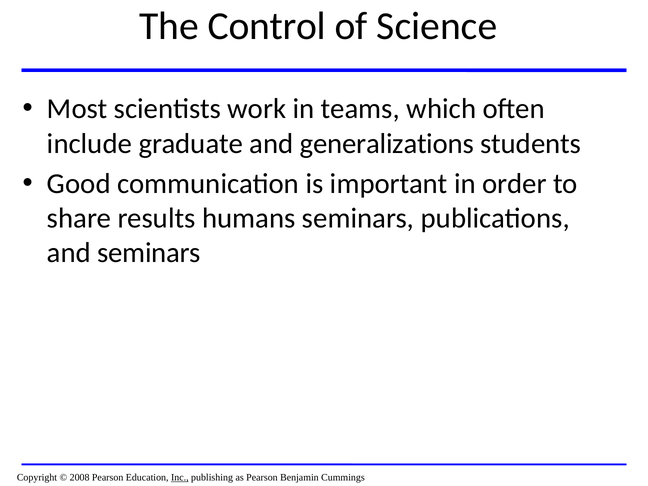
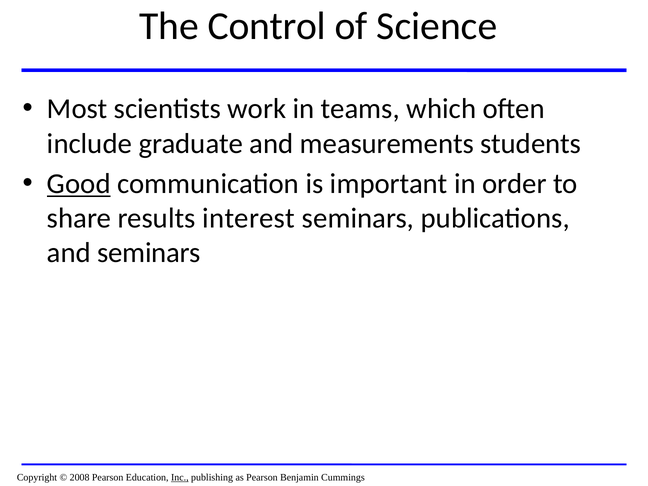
generalizations: generalizations -> measurements
Good underline: none -> present
humans: humans -> interest
